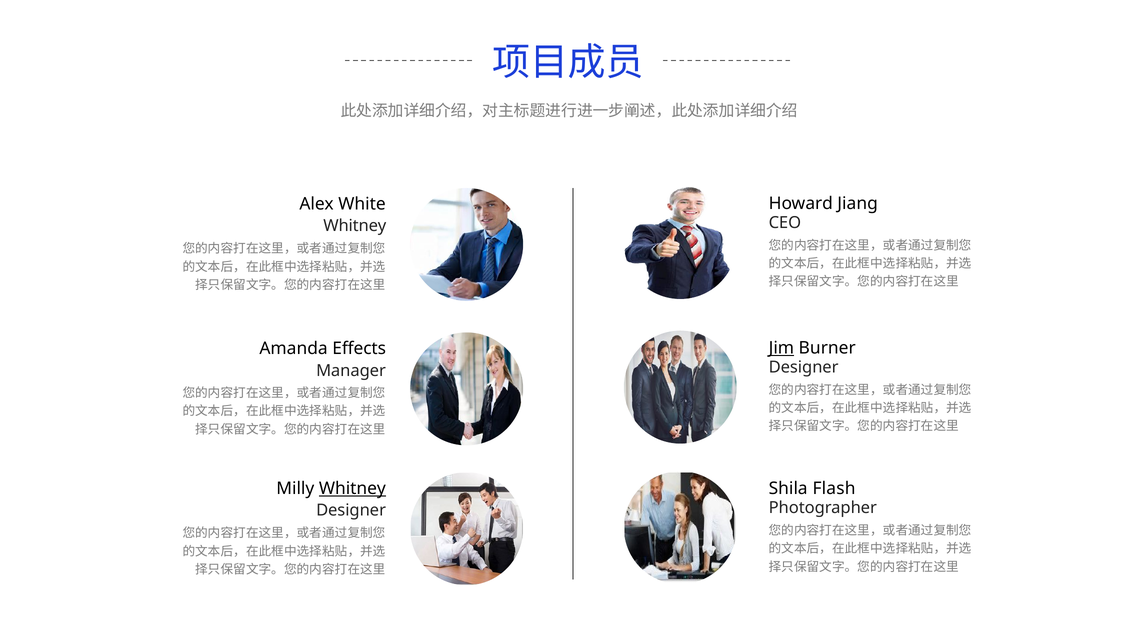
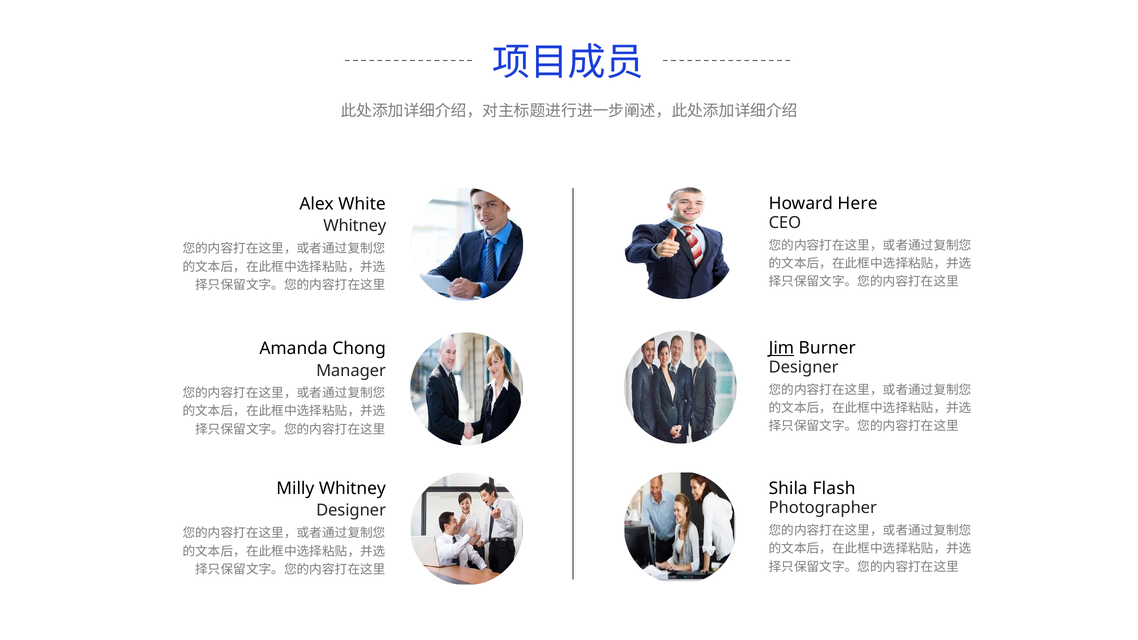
Jiang: Jiang -> Here
Effects: Effects -> Chong
Whitney at (352, 489) underline: present -> none
